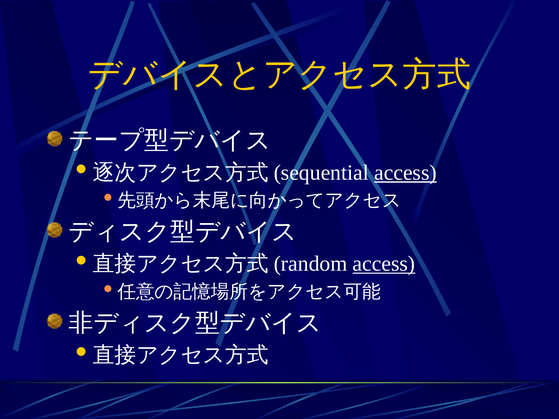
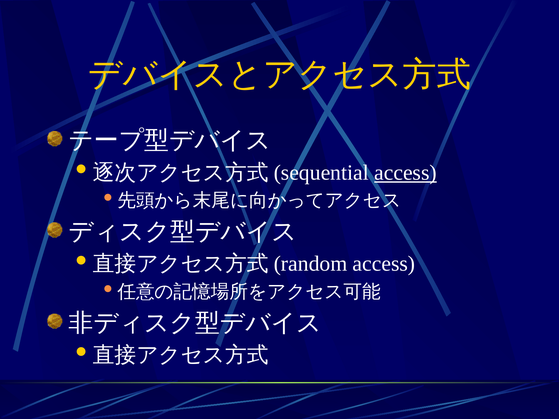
access at (384, 264) underline: present -> none
